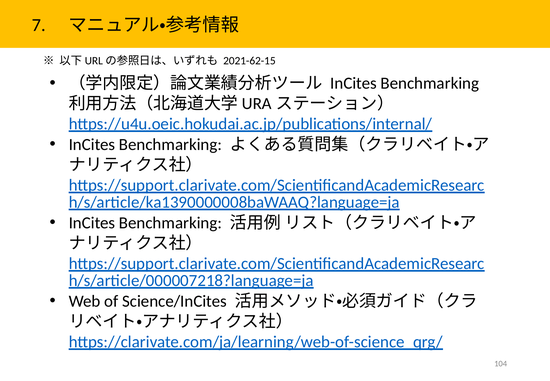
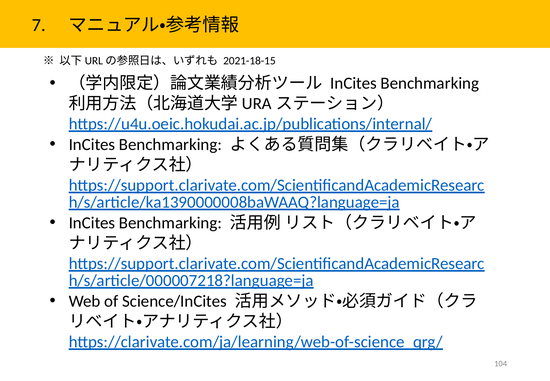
2021-62-15: 2021-62-15 -> 2021-18-15
